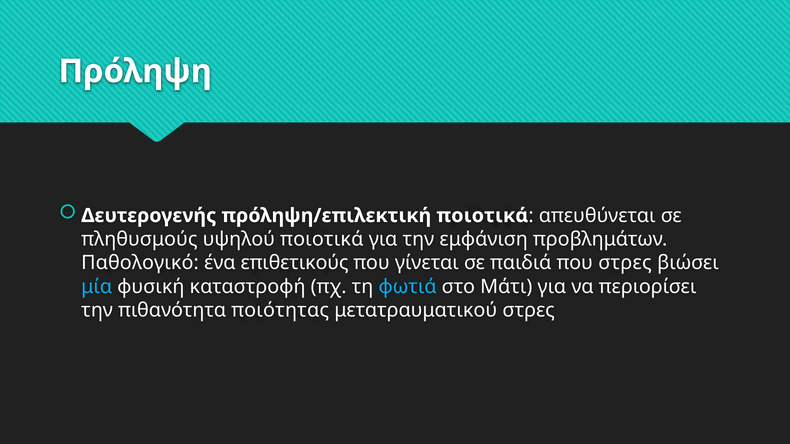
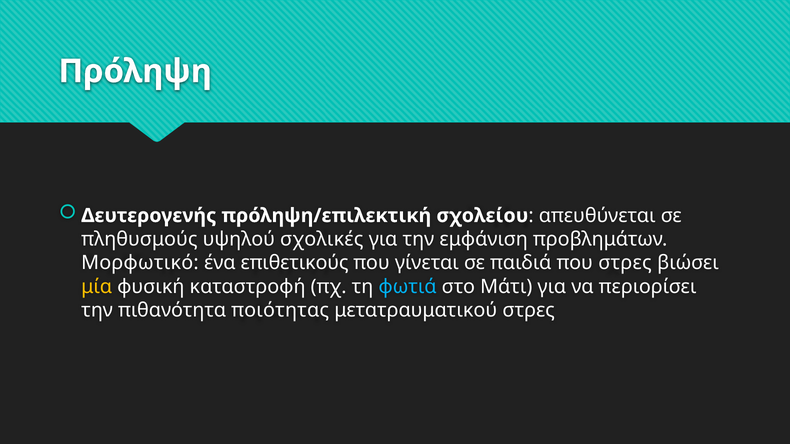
πρόληψη/επιλεκτική ποιοτικά: ποιοτικά -> σχολείου
υψηλού ποιοτικά: ποιοτικά -> σχολικές
Παθολογικό: Παθολογικό -> Μορφωτικό
μία colour: light blue -> yellow
